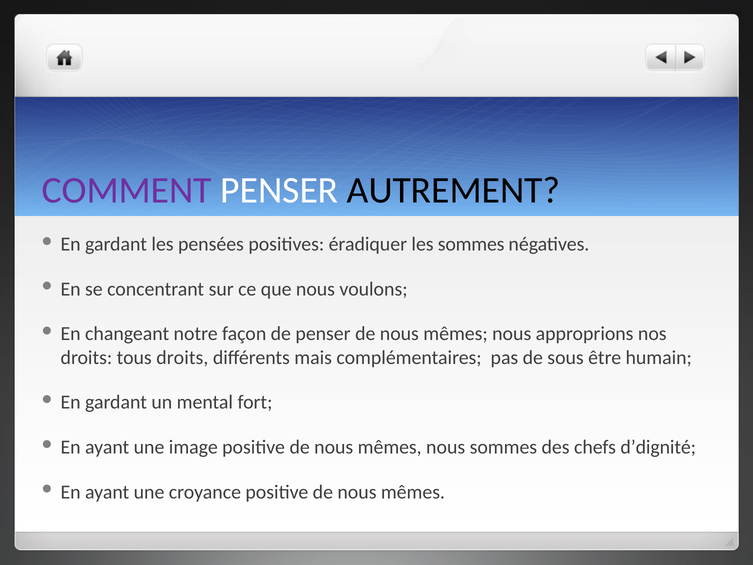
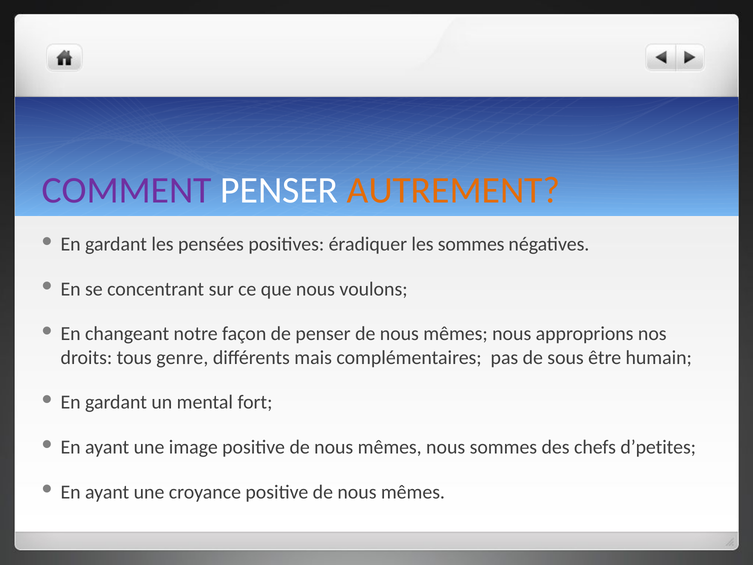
AUTREMENT colour: black -> orange
tous droits: droits -> genre
d’dignité: d’dignité -> d’petites
